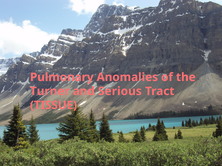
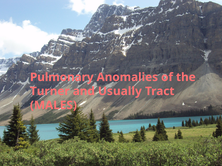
Serious: Serious -> Usually
TISSUE: TISSUE -> MALES
